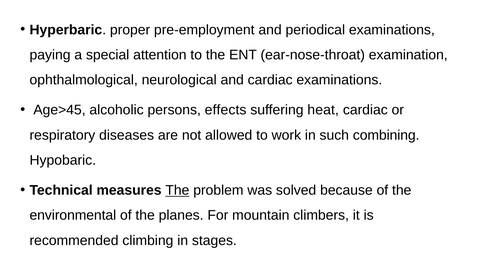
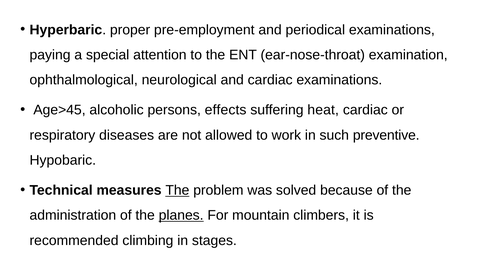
combining: combining -> preventive
environmental: environmental -> administration
planes underline: none -> present
